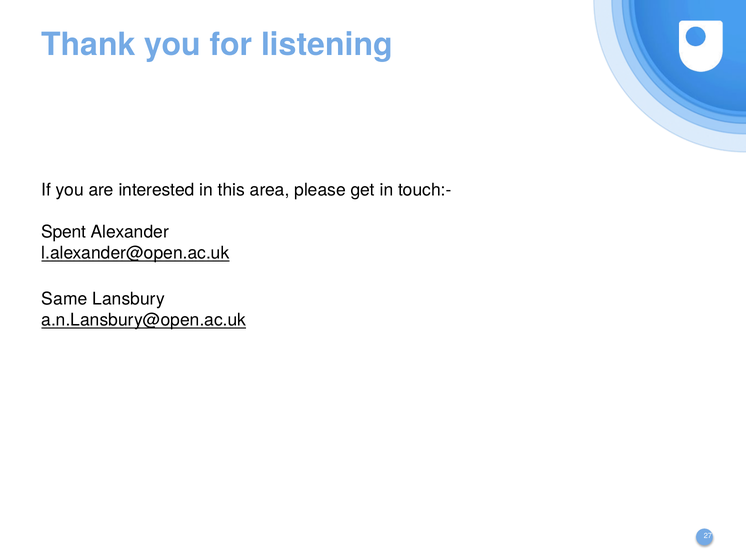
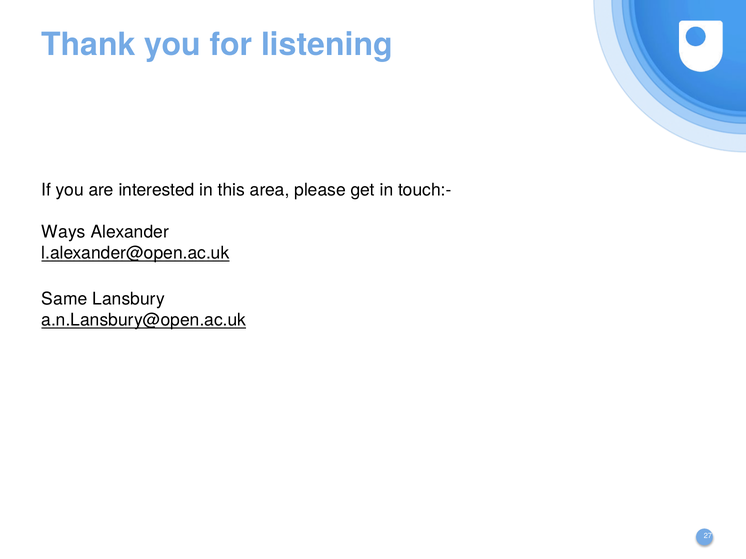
Spent: Spent -> Ways
